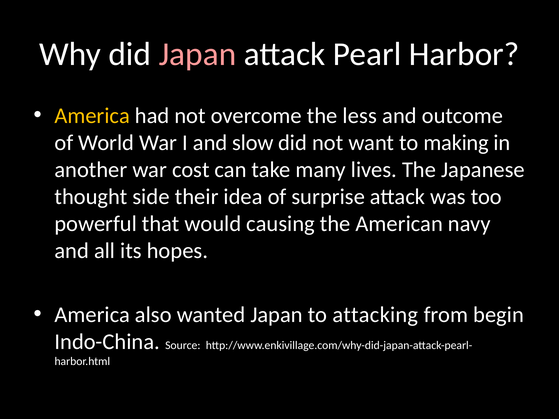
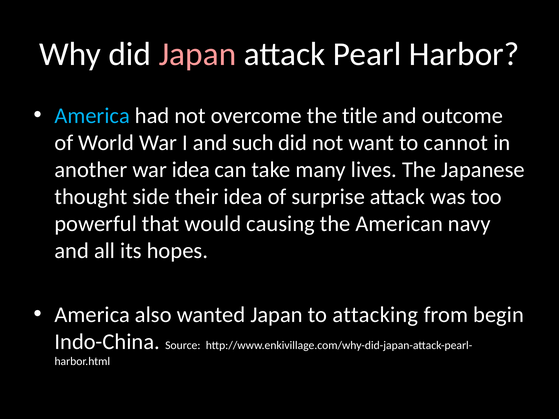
America at (92, 116) colour: yellow -> light blue
less: less -> title
slow: slow -> such
making: making -> cannot
war cost: cost -> idea
